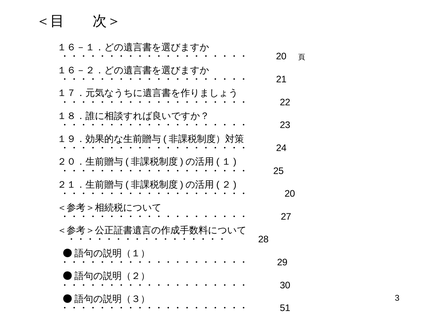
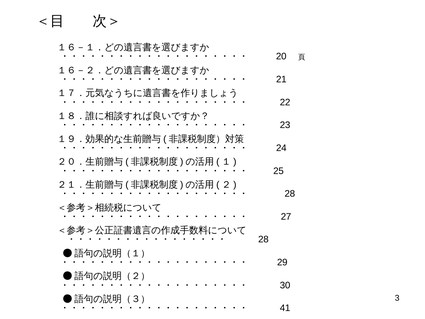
20 at (290, 194): 20 -> 28
51: 51 -> 41
